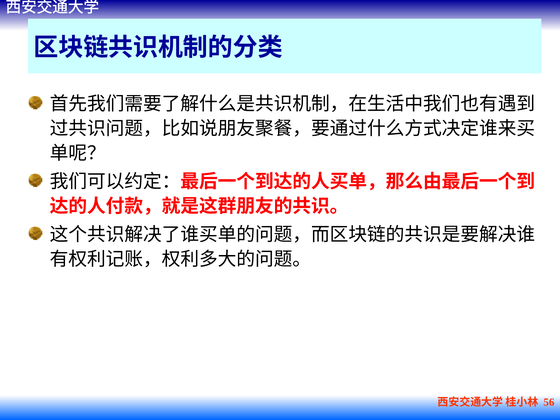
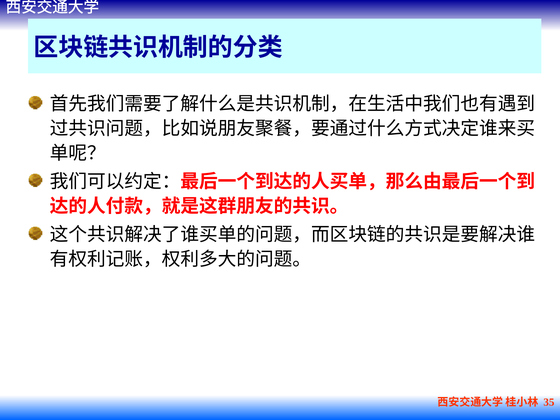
56: 56 -> 35
